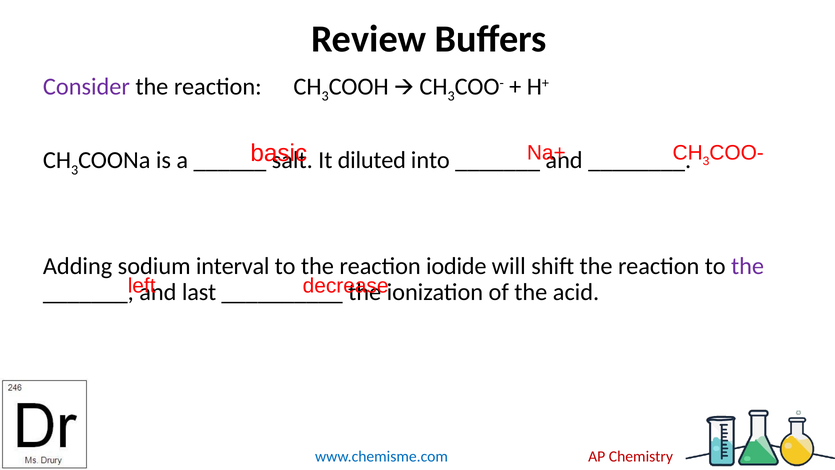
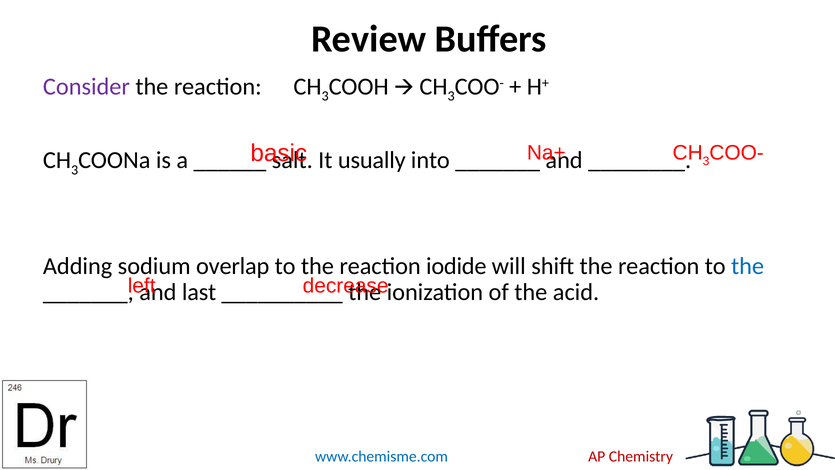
diluted: diluted -> usually
interval: interval -> overlap
the at (748, 266) colour: purple -> blue
